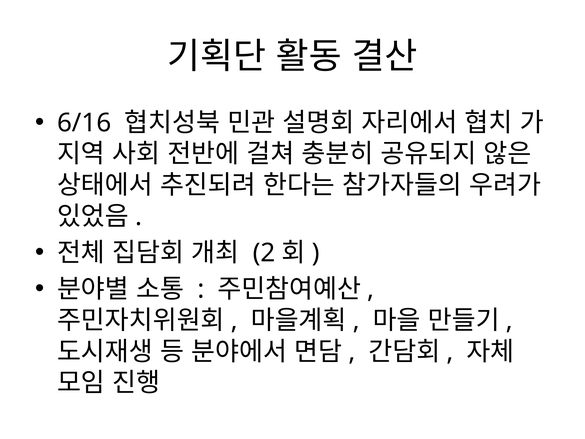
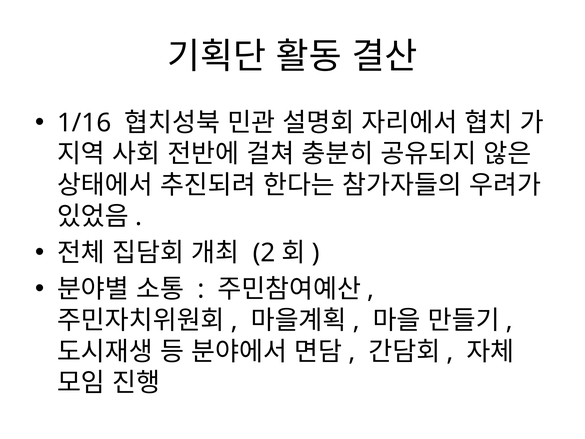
6/16: 6/16 -> 1/16
